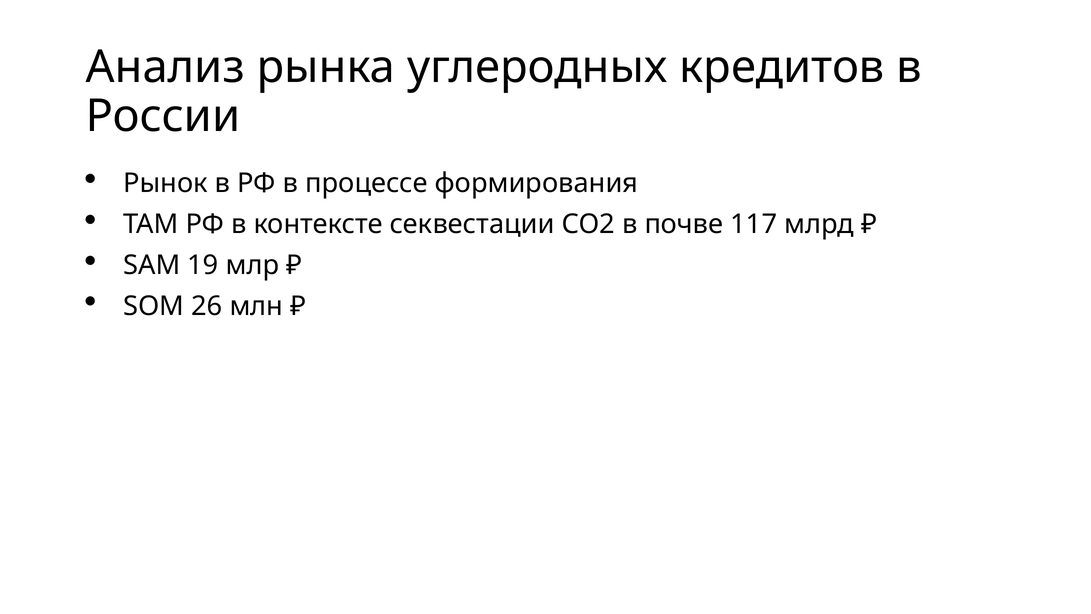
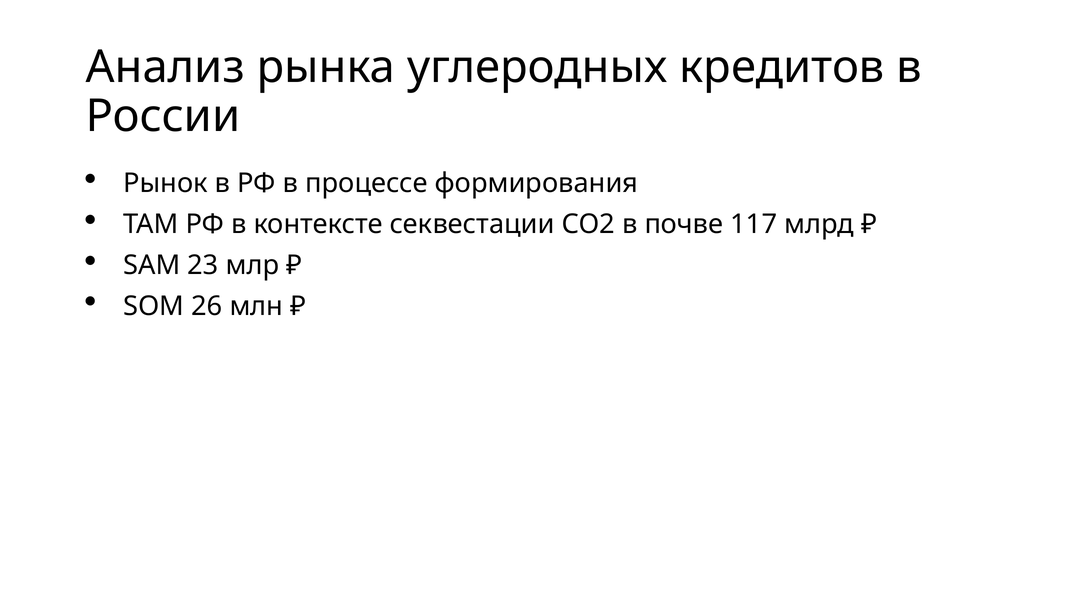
19: 19 -> 23
